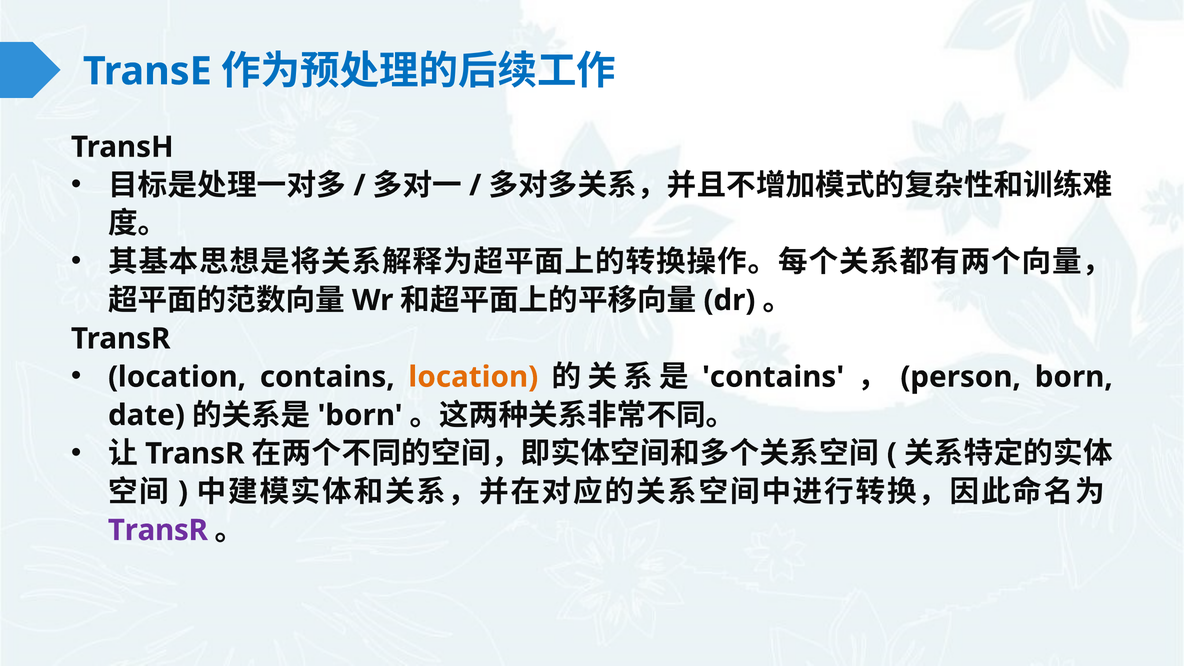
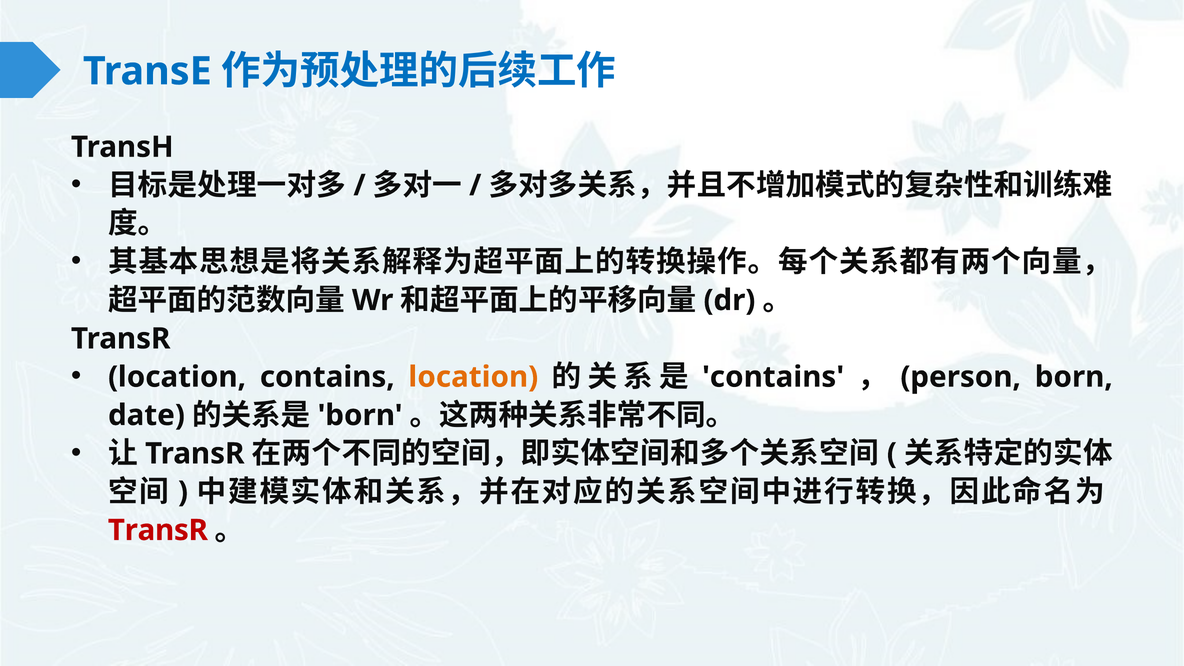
TransR at (158, 530) colour: purple -> red
